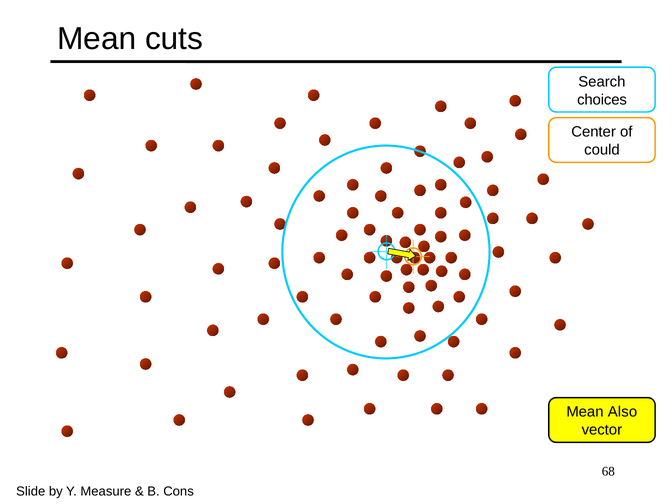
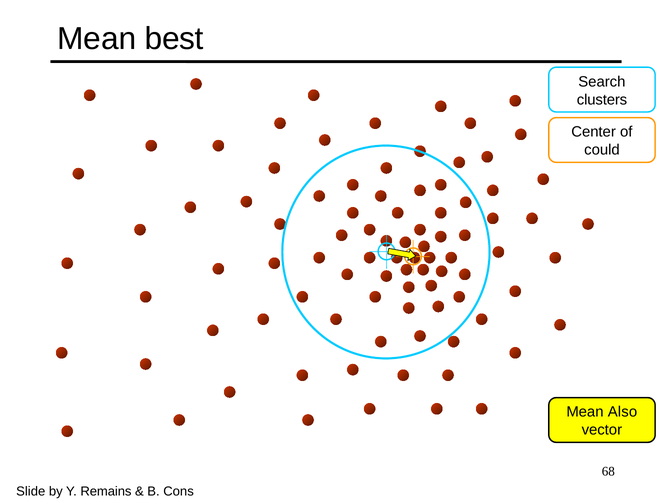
cuts: cuts -> best
choices: choices -> clusters
Measure: Measure -> Remains
